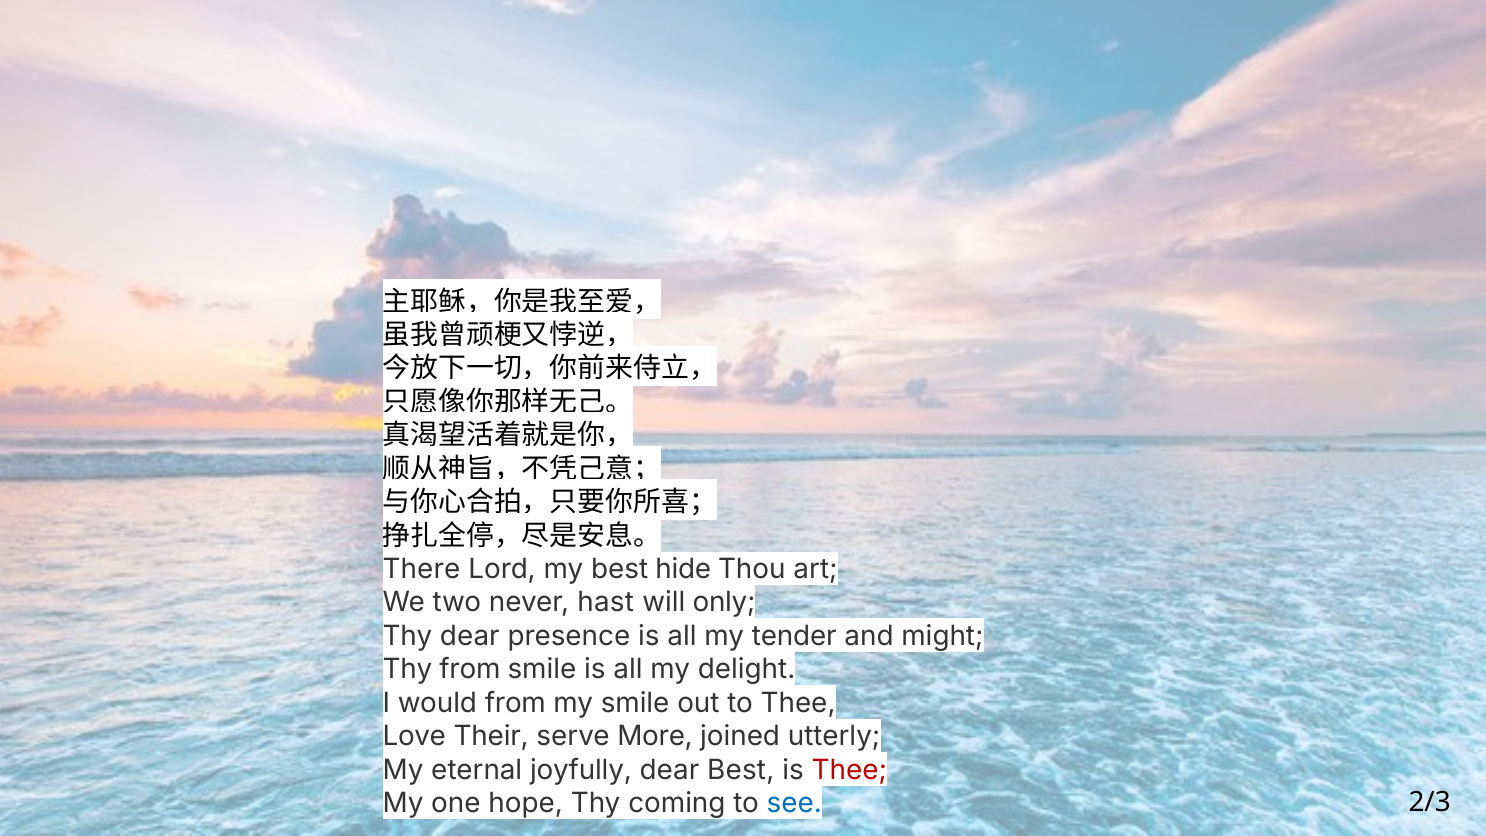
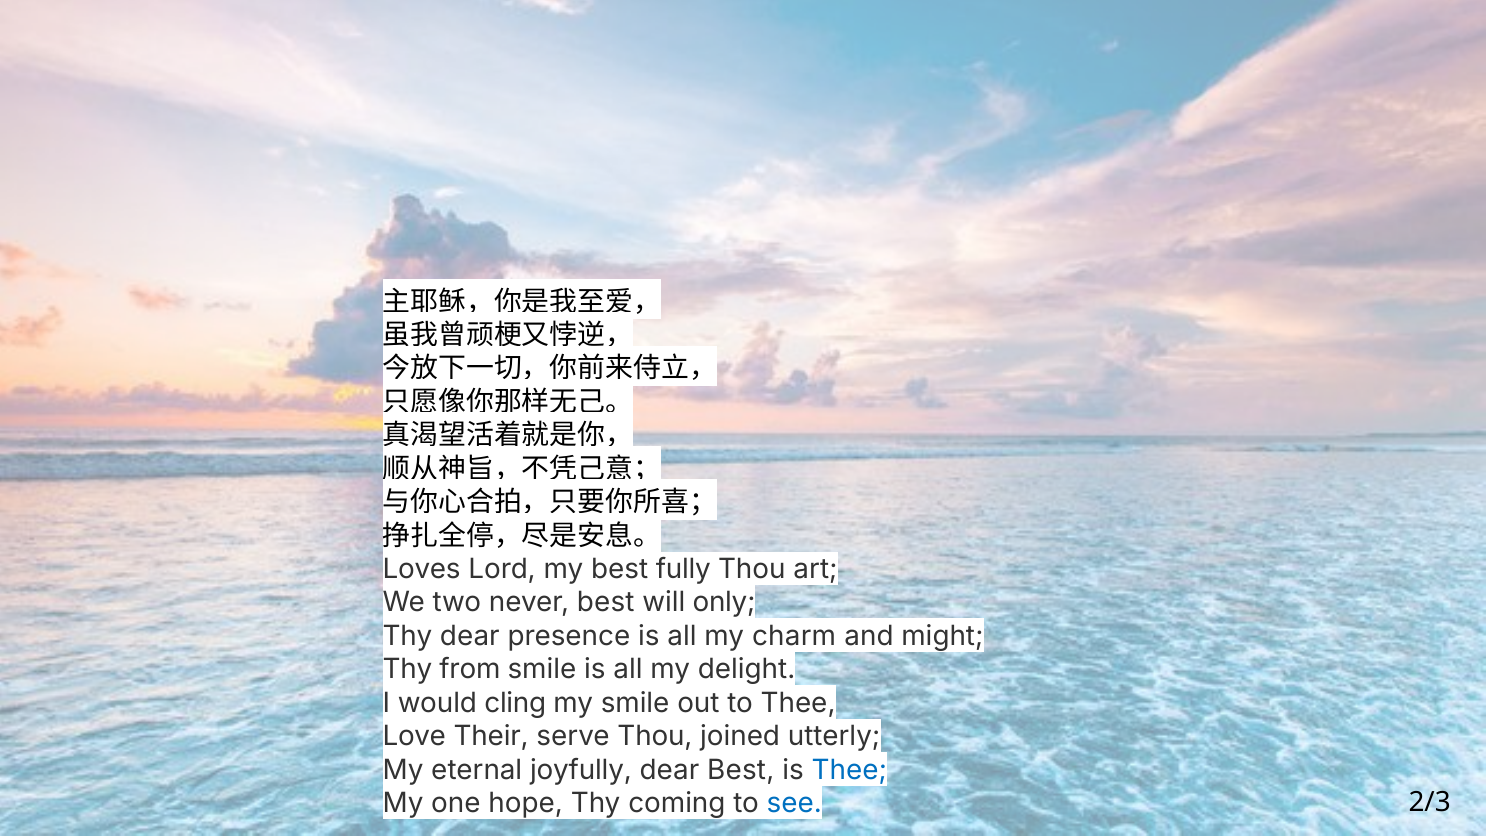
There: There -> Loves
hide: hide -> fully
never hast: hast -> best
tender: tender -> charm
would from: from -> cling
serve More: More -> Thou
Thee at (849, 770) colour: red -> blue
